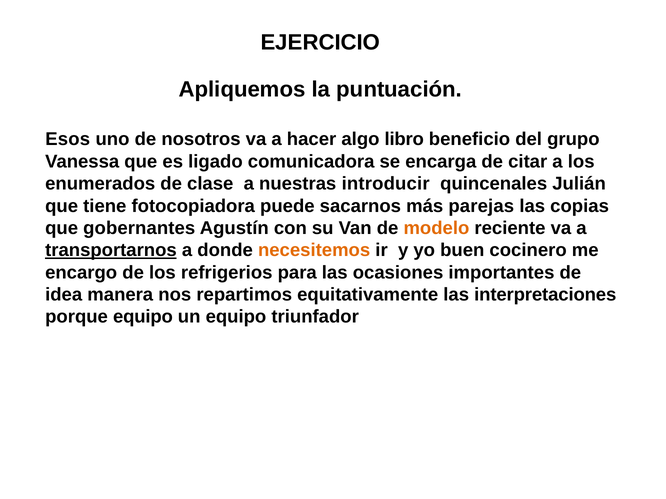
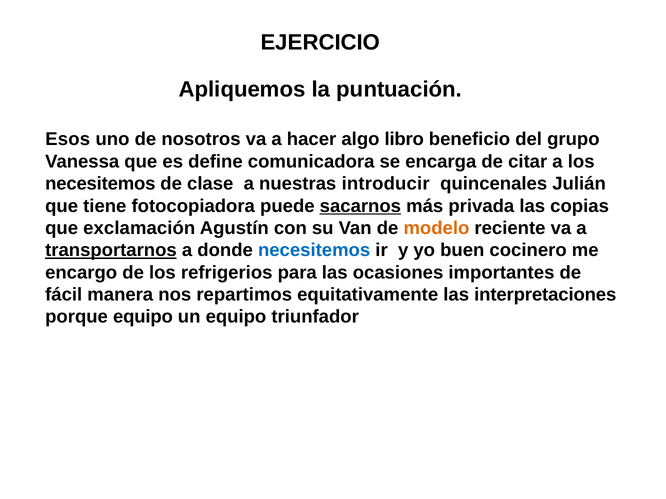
ligado: ligado -> define
enumerados at (100, 184): enumerados -> necesitemos
sacarnos underline: none -> present
parejas: parejas -> privada
gobernantes: gobernantes -> exclamación
necesitemos at (314, 251) colour: orange -> blue
idea: idea -> fácil
